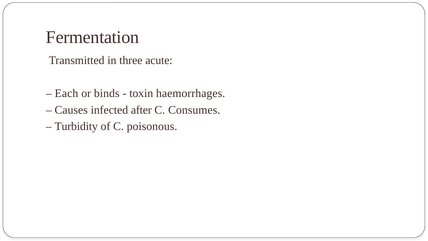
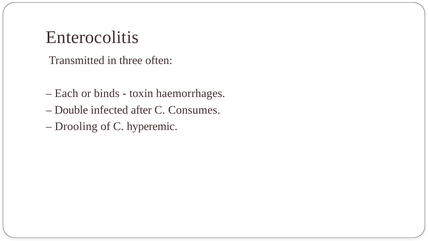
Fermentation: Fermentation -> Enterocolitis
acute: acute -> often
Causes: Causes -> Double
Turbidity: Turbidity -> Drooling
poisonous: poisonous -> hyperemic
